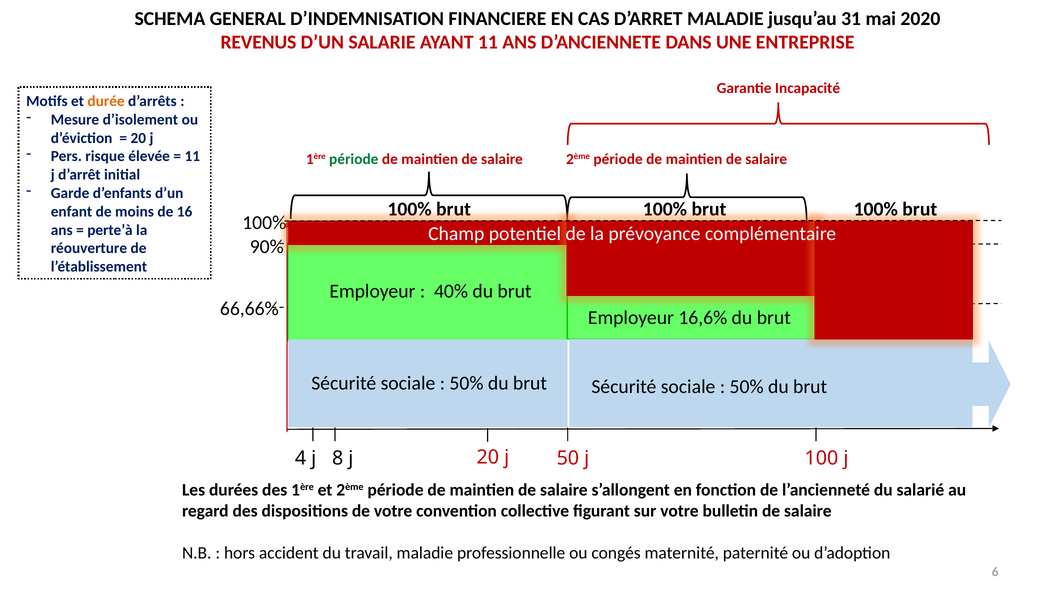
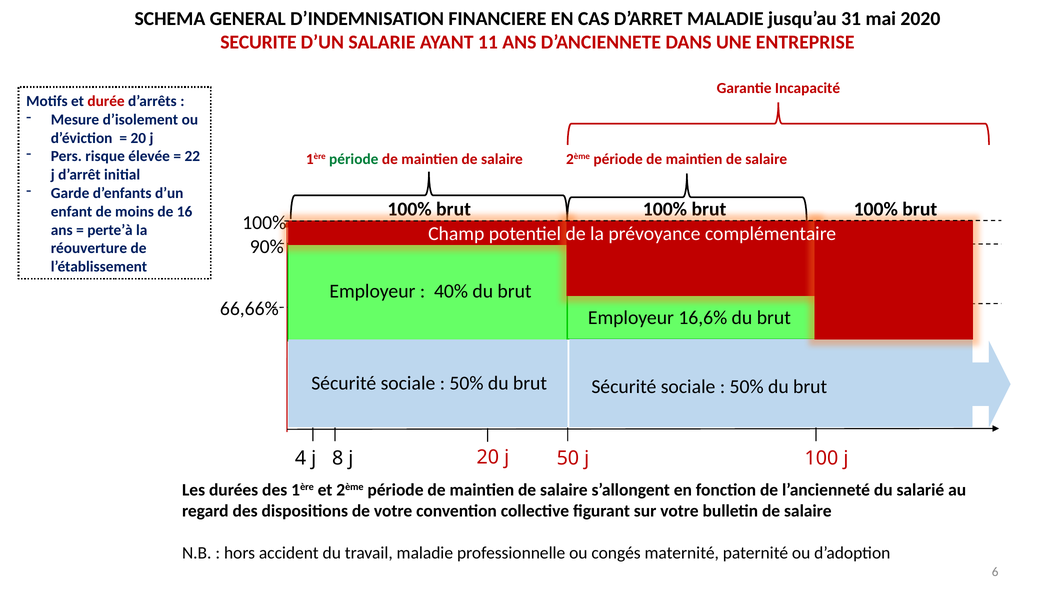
REVENUS: REVENUS -> SECURITE
durée colour: orange -> red
11 at (192, 156): 11 -> 22
